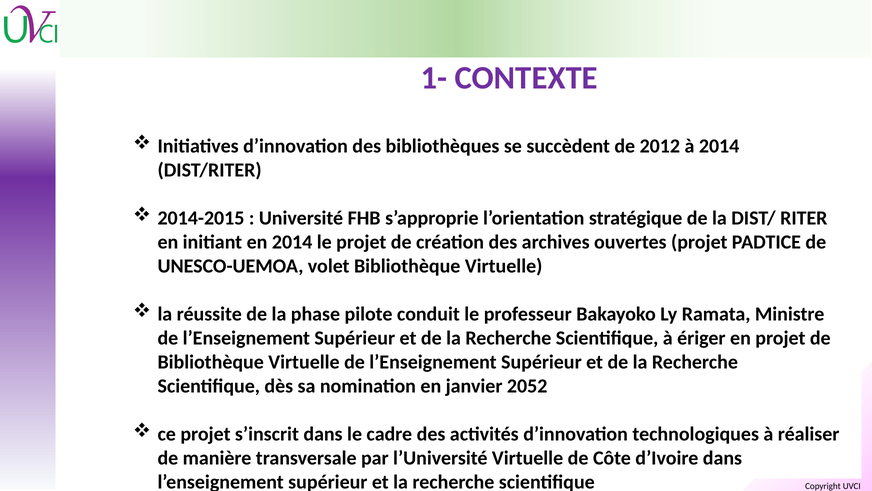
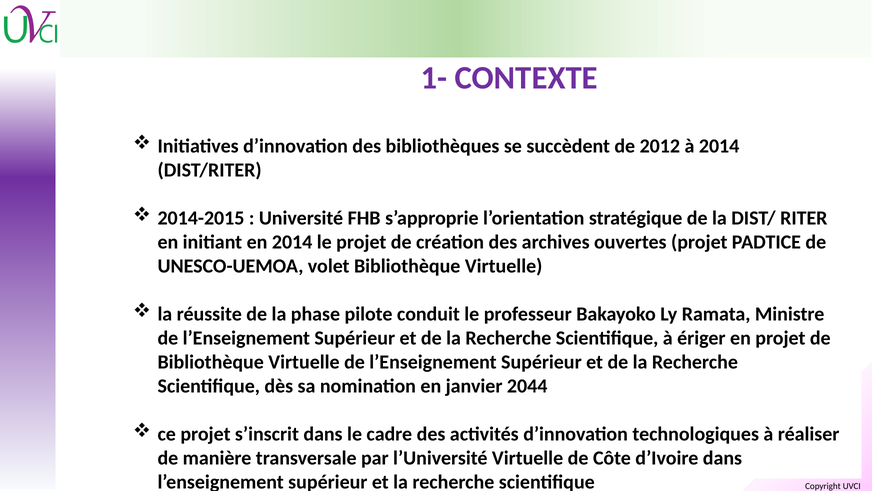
2052: 2052 -> 2044
